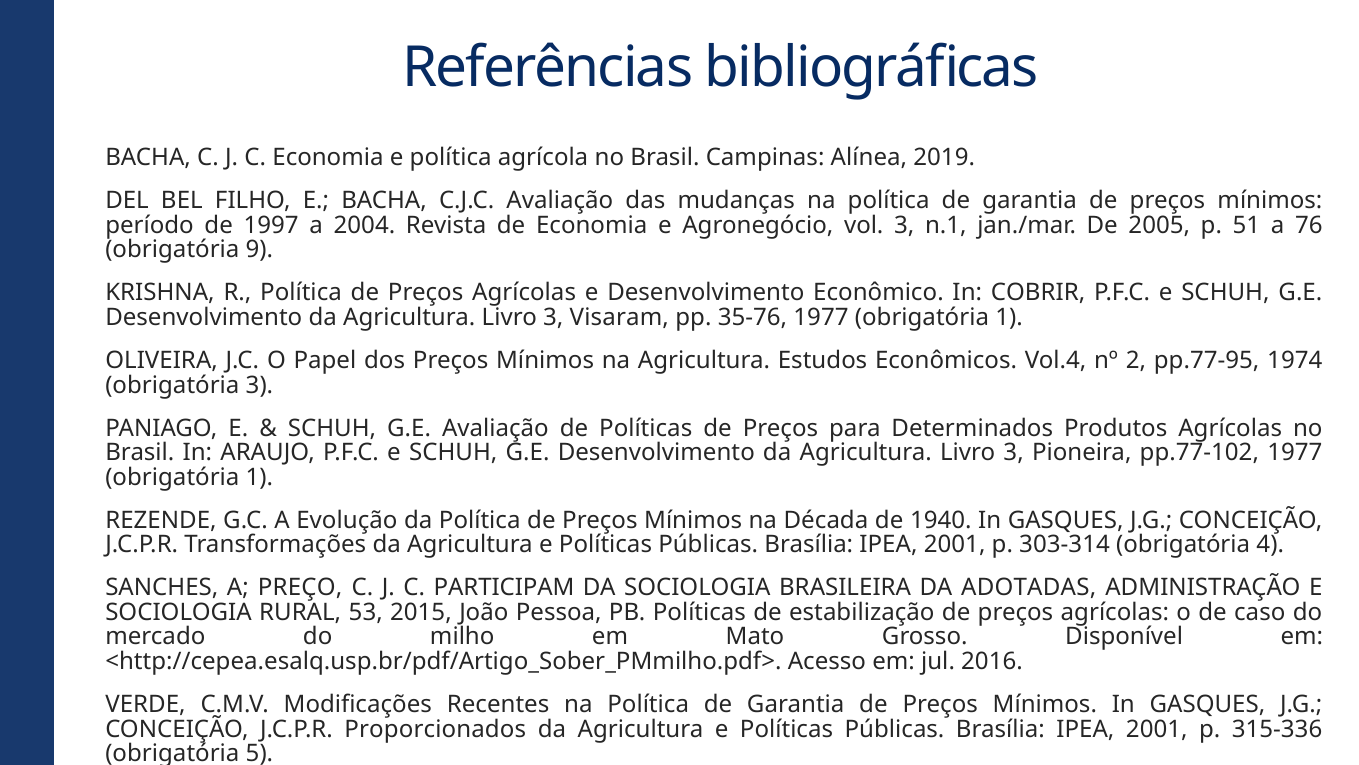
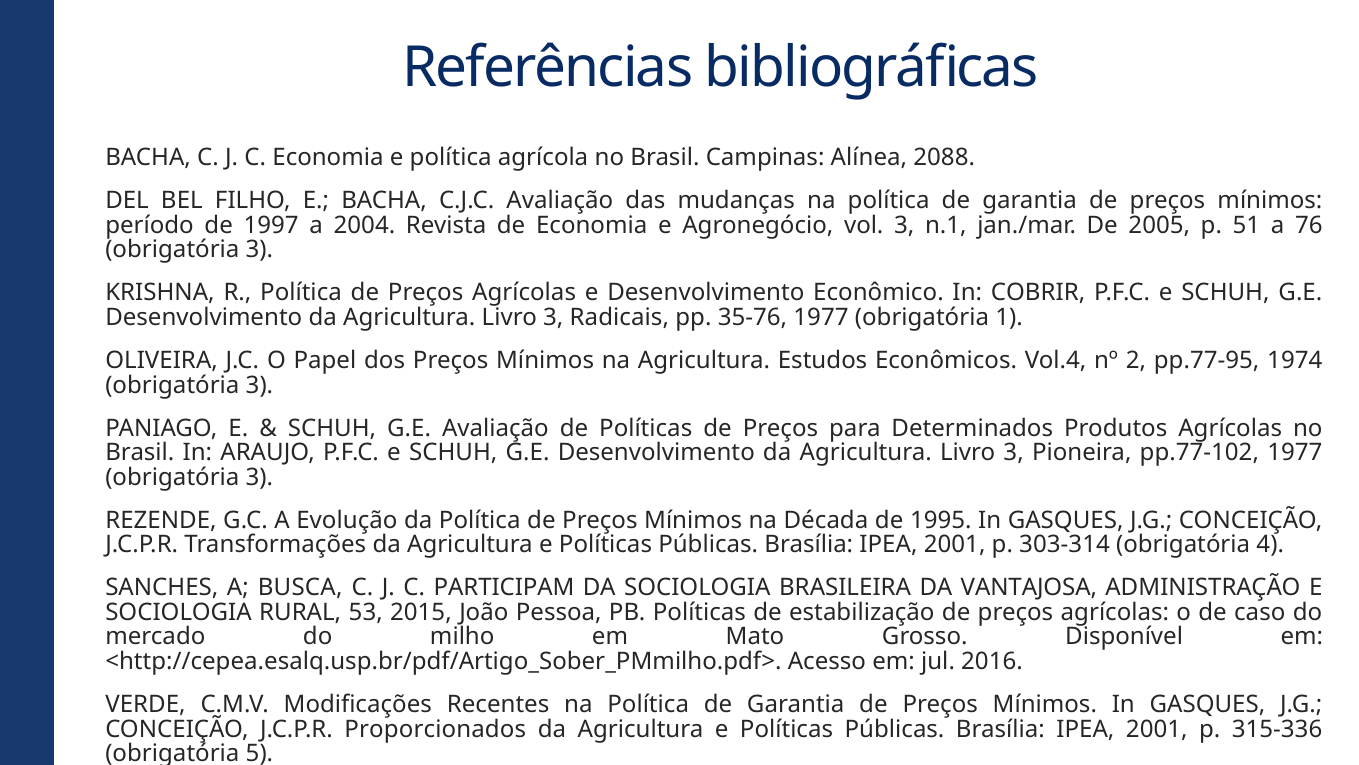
2019: 2019 -> 2088
9 at (259, 250): 9 -> 3
Visaram: Visaram -> Radicais
1 at (259, 477): 1 -> 3
1940: 1940 -> 1995
PREÇO: PREÇO -> BUSCA
ADOTADAS: ADOTADAS -> VANTAJOSA
